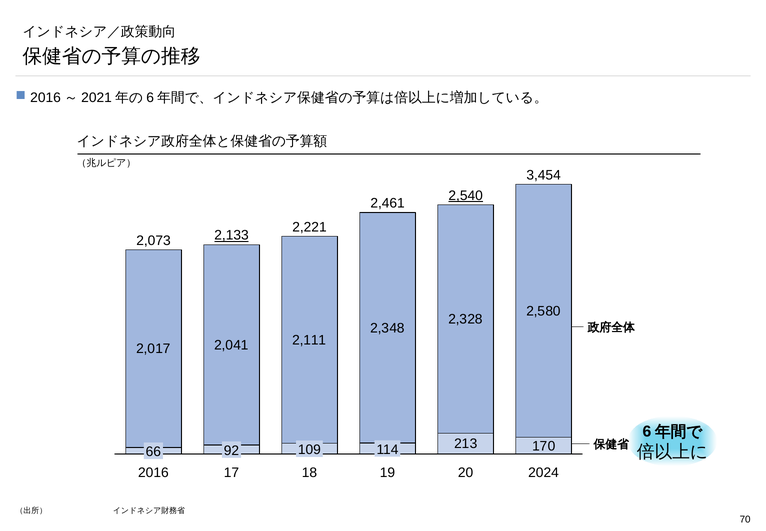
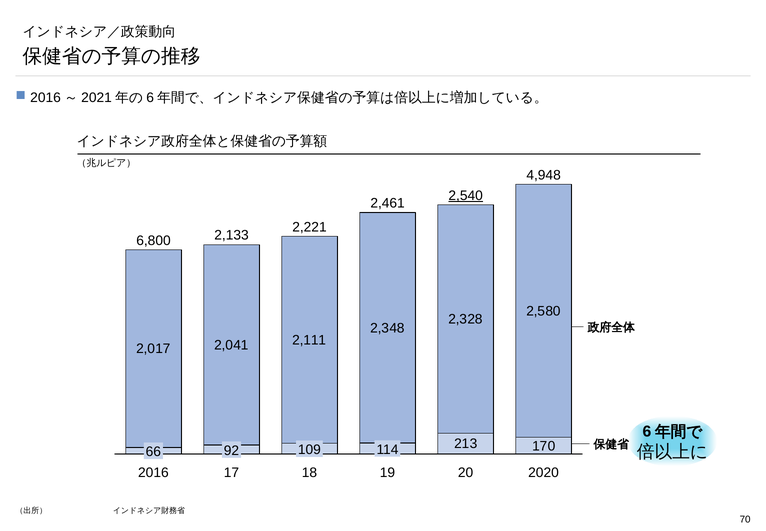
3,454: 3,454 -> 4,948
2,133 underline: present -> none
2,073: 2,073 -> 6,800
2024: 2024 -> 2020
